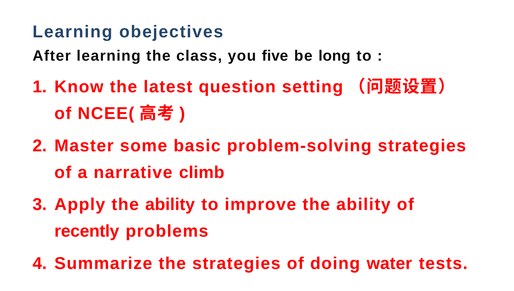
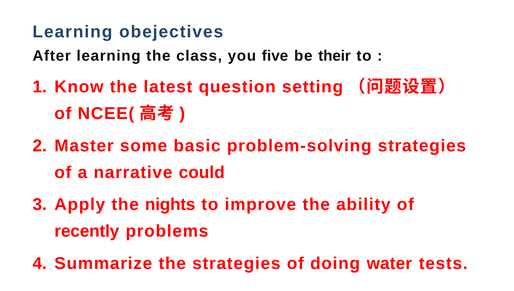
long: long -> their
climb: climb -> could
Apply the ability: ability -> nights
